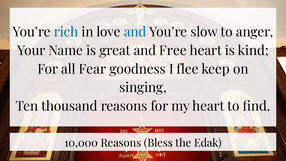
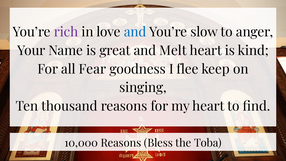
rich colour: blue -> purple
Free: Free -> Melt
Edak: Edak -> Toba
